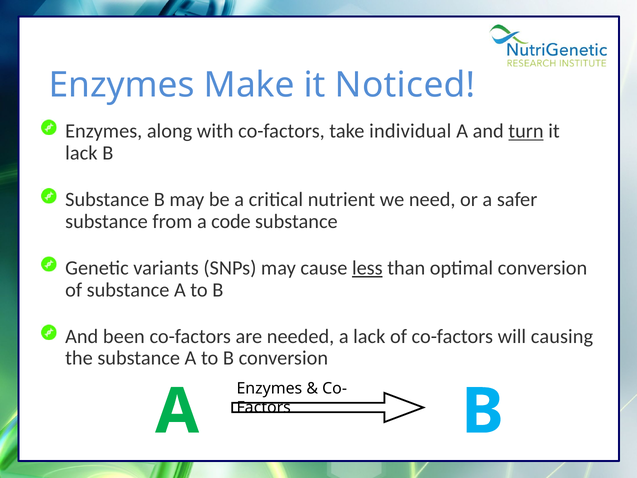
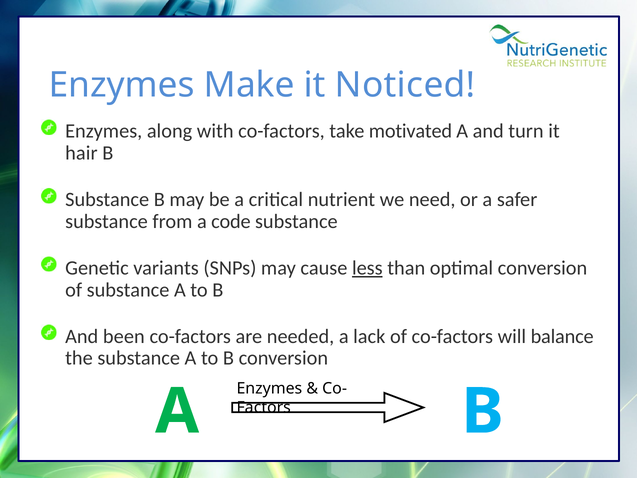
individual: individual -> motivated
turn underline: present -> none
lack at (81, 153): lack -> hair
causing: causing -> balance
